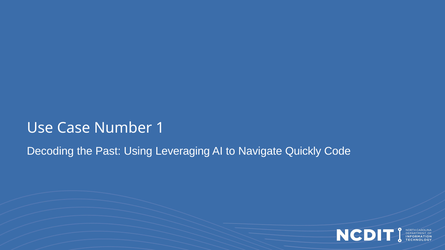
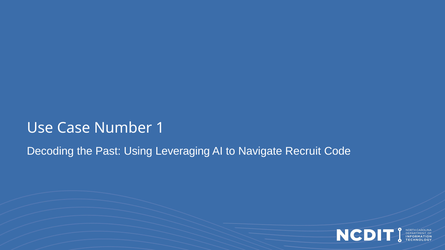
Quickly: Quickly -> Recruit
